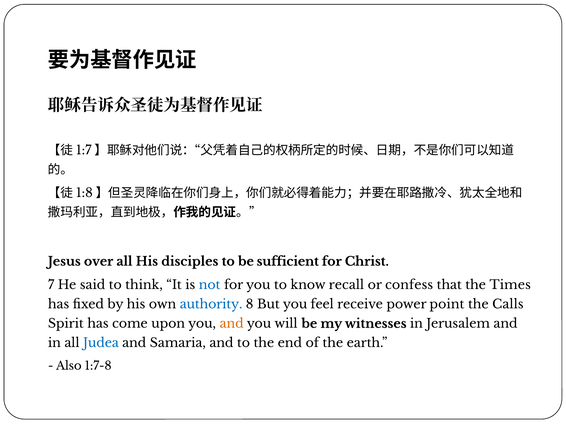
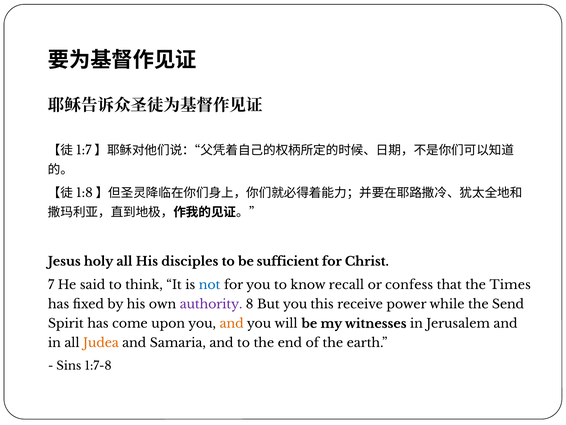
over: over -> holy
authority colour: blue -> purple
feel: feel -> this
point: point -> while
Calls: Calls -> Send
Judea colour: blue -> orange
Also: Also -> Sins
